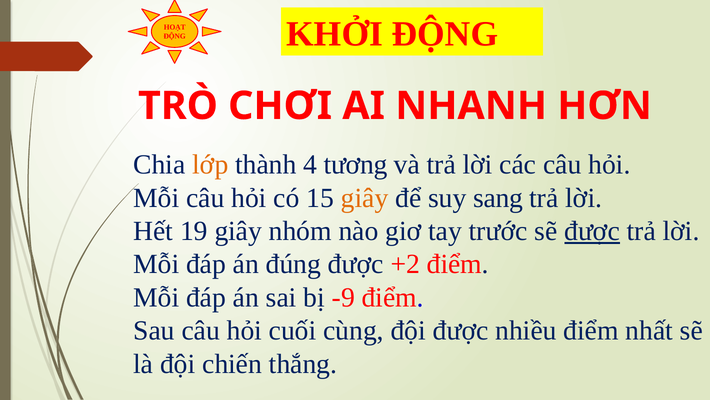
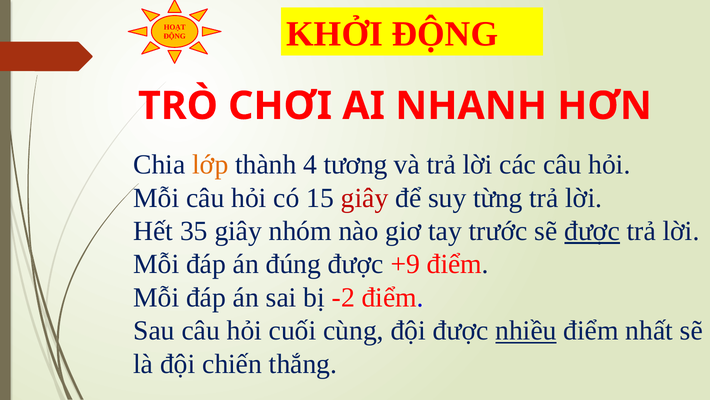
giây at (365, 198) colour: orange -> red
sang: sang -> từng
19: 19 -> 35
+2: +2 -> +9
-9: -9 -> -2
nhiều underline: none -> present
